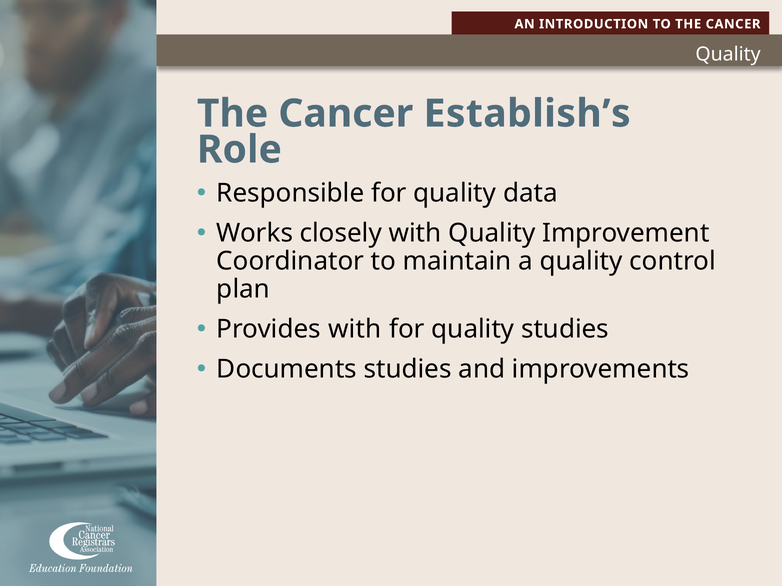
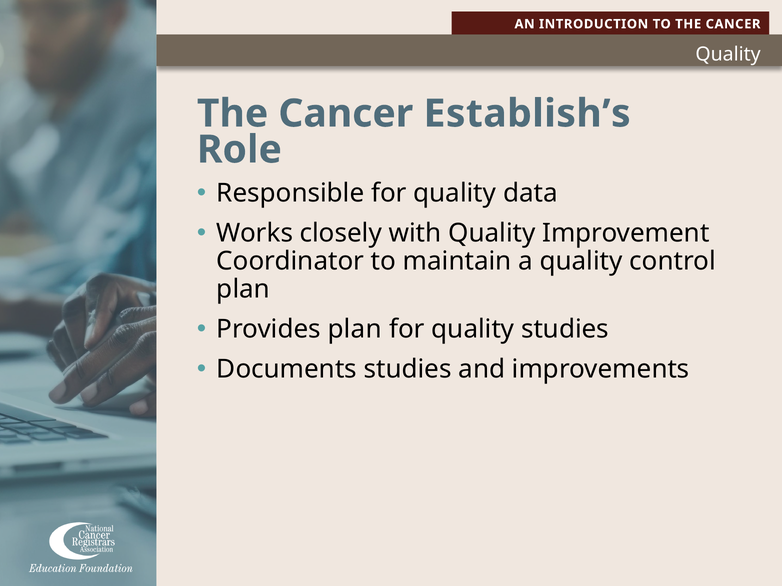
Provides with: with -> plan
